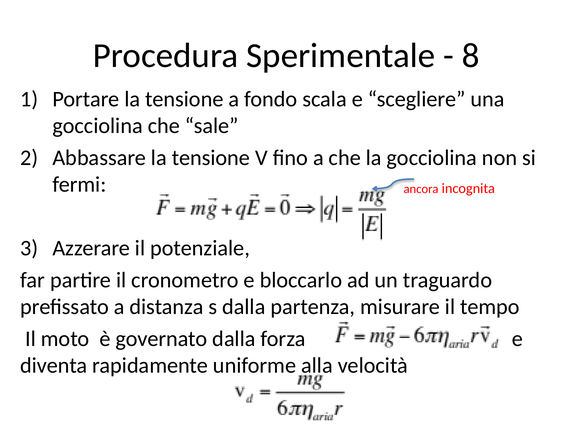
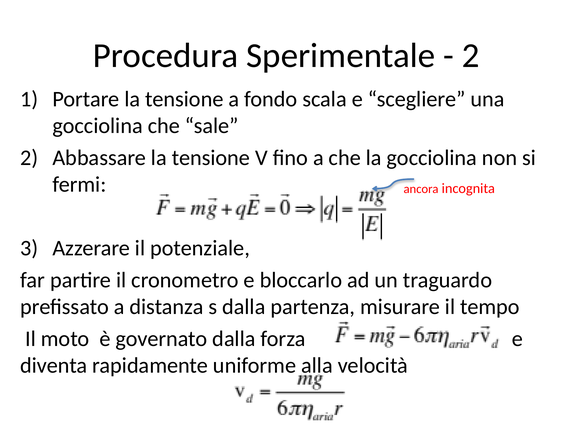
8 at (471, 55): 8 -> 2
